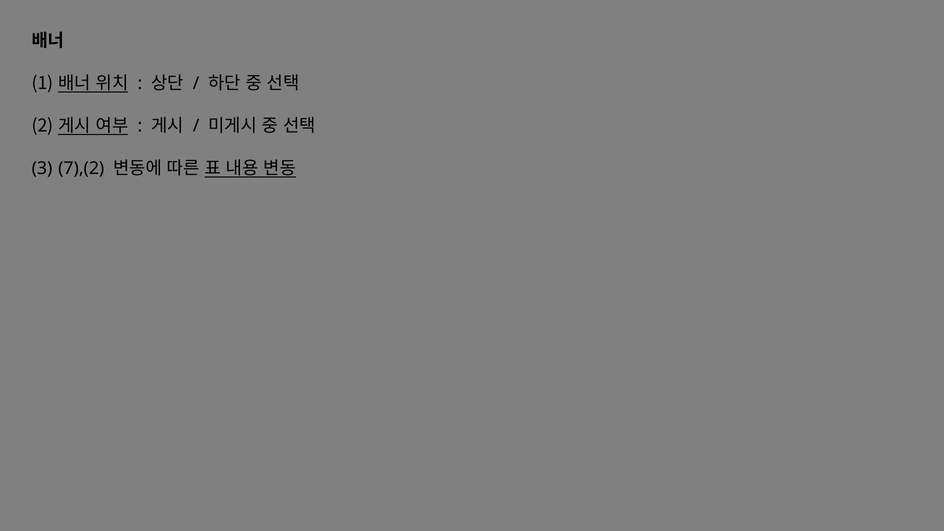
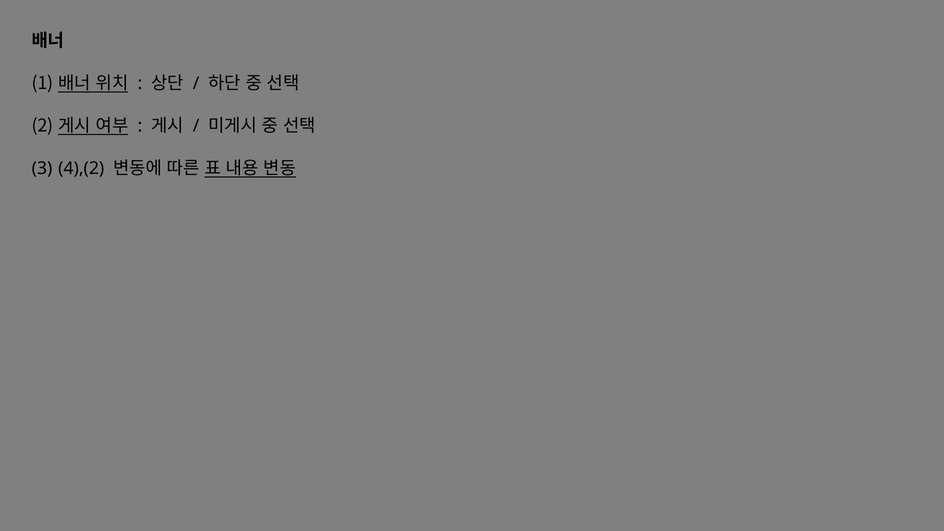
7),(2: 7),(2 -> 4),(2
